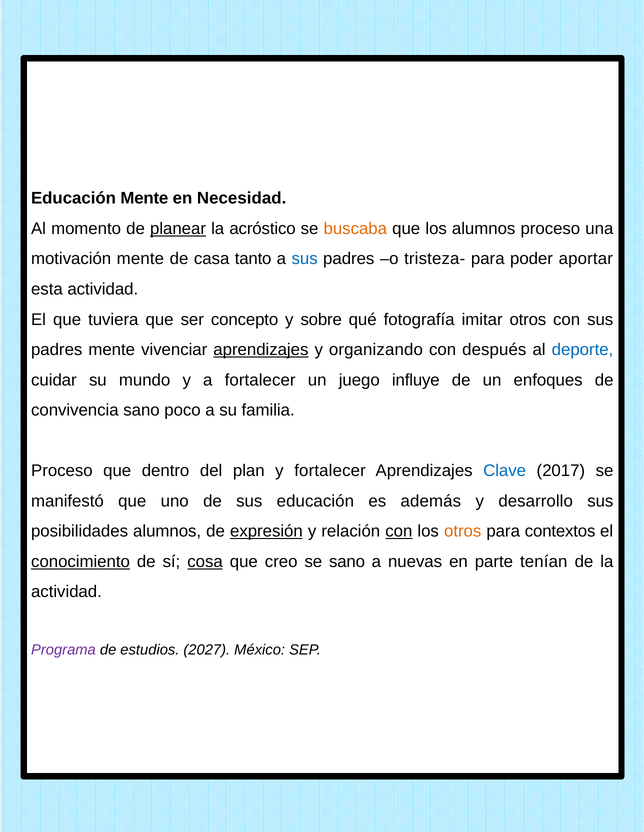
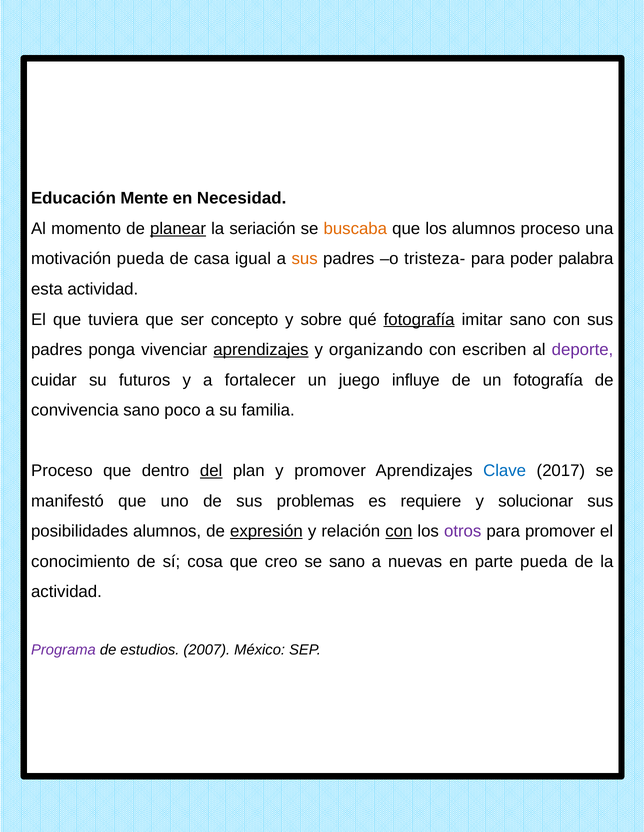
acróstico: acróstico -> seriación
motivación mente: mente -> pueda
tanto: tanto -> igual
sus at (305, 259) colour: blue -> orange
aportar: aportar -> palabra
fotografía at (419, 319) underline: none -> present
imitar otros: otros -> sano
padres mente: mente -> ponga
después: después -> escriben
deporte colour: blue -> purple
mundo: mundo -> futuros
un enfoques: enfoques -> fotografía
del underline: none -> present
y fortalecer: fortalecer -> promover
sus educación: educación -> problemas
además: además -> requiere
desarrollo: desarrollo -> solucionar
otros at (463, 531) colour: orange -> purple
para contextos: contextos -> promover
conocimiento underline: present -> none
cosa underline: present -> none
parte tenían: tenían -> pueda
2027: 2027 -> 2007
